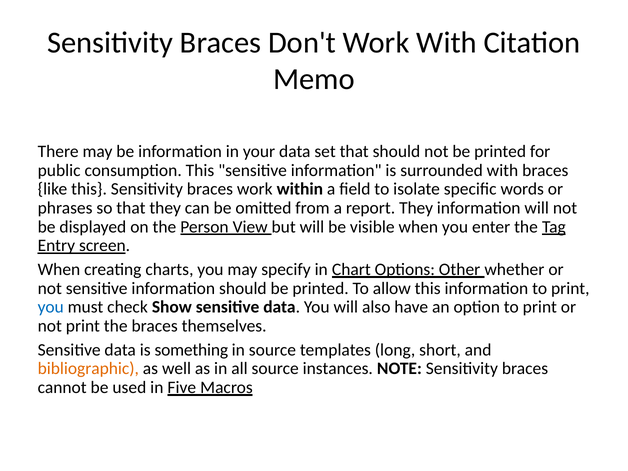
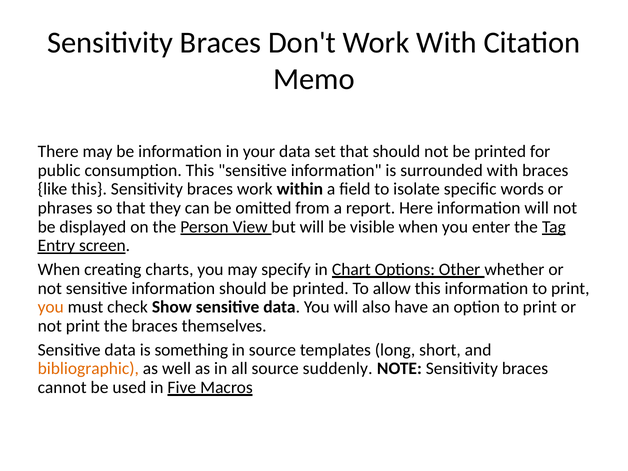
report They: They -> Here
you at (51, 307) colour: blue -> orange
instances: instances -> suddenly
